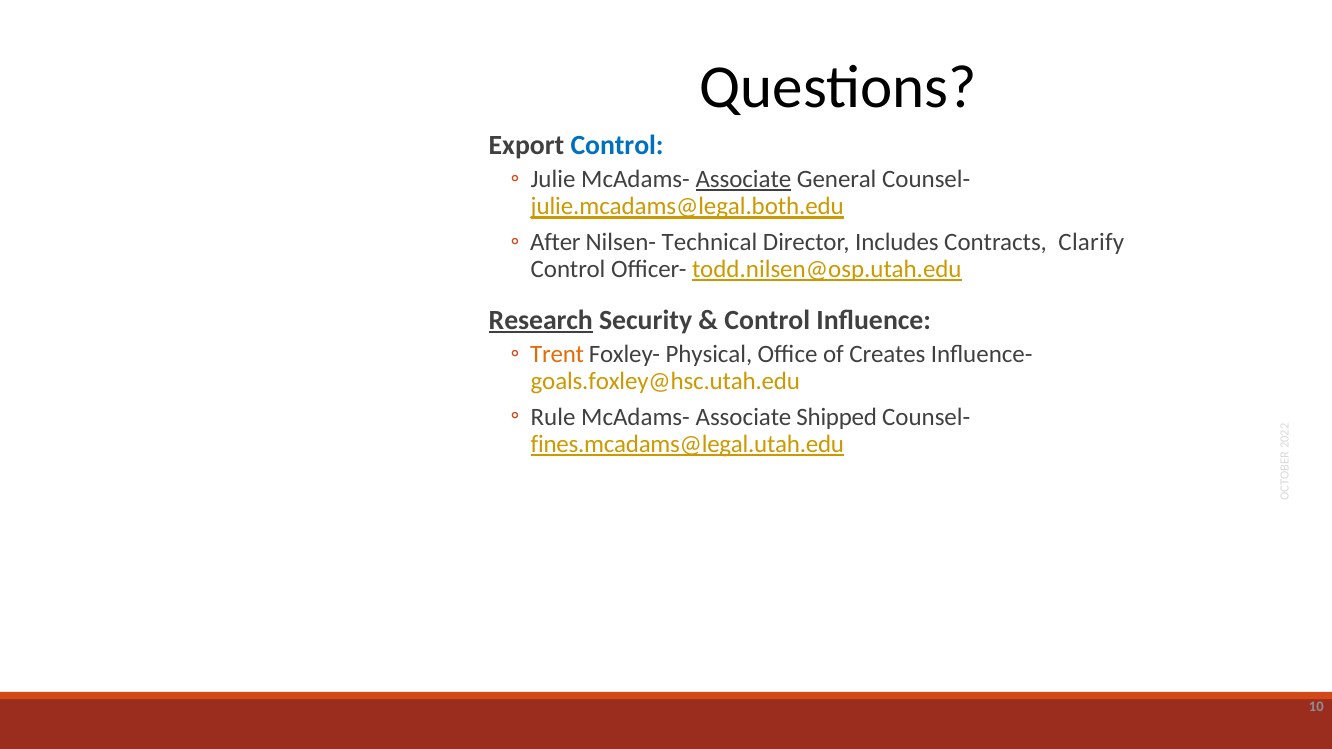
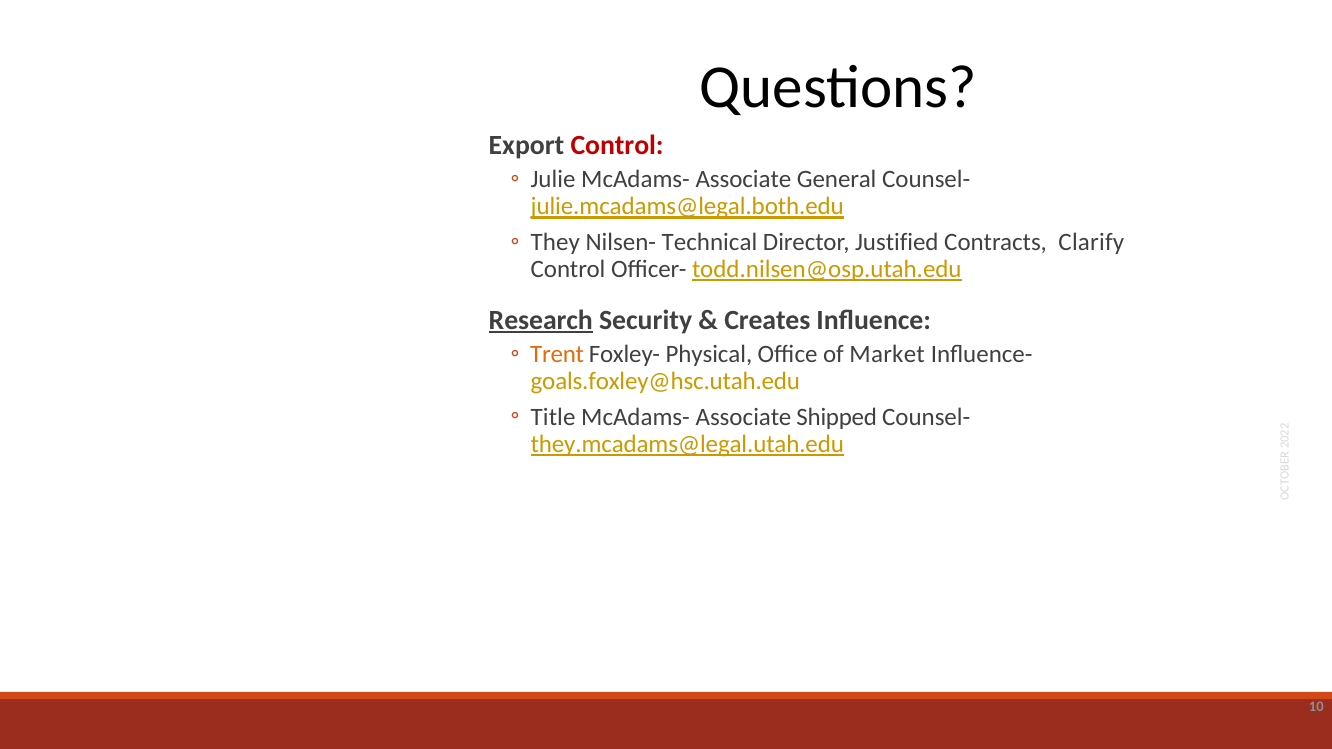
Control at (617, 145) colour: blue -> red
Associate at (743, 179) underline: present -> none
After: After -> They
Includes: Includes -> Justified
Control at (767, 320): Control -> Creates
Creates: Creates -> Market
Rule: Rule -> Title
fines.mcadams@legal.utah.edu: fines.mcadams@legal.utah.edu -> they.mcadams@legal.utah.edu
